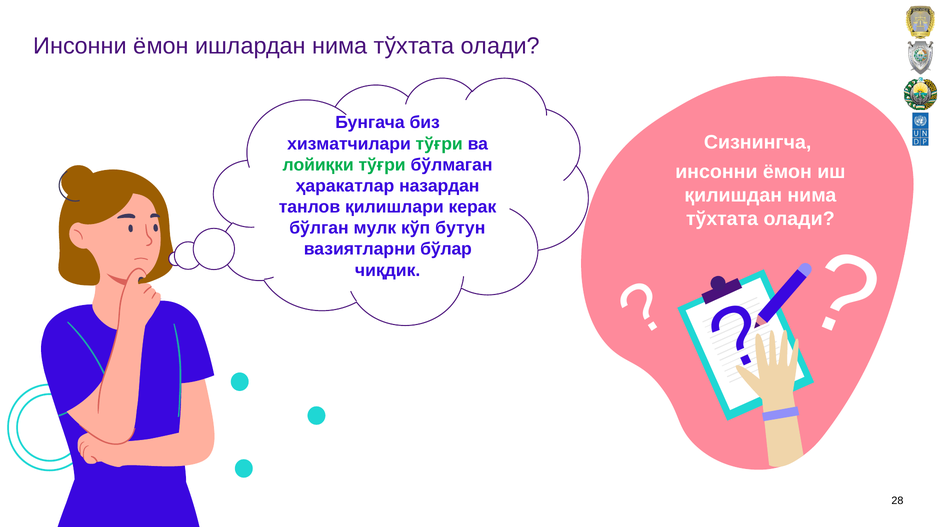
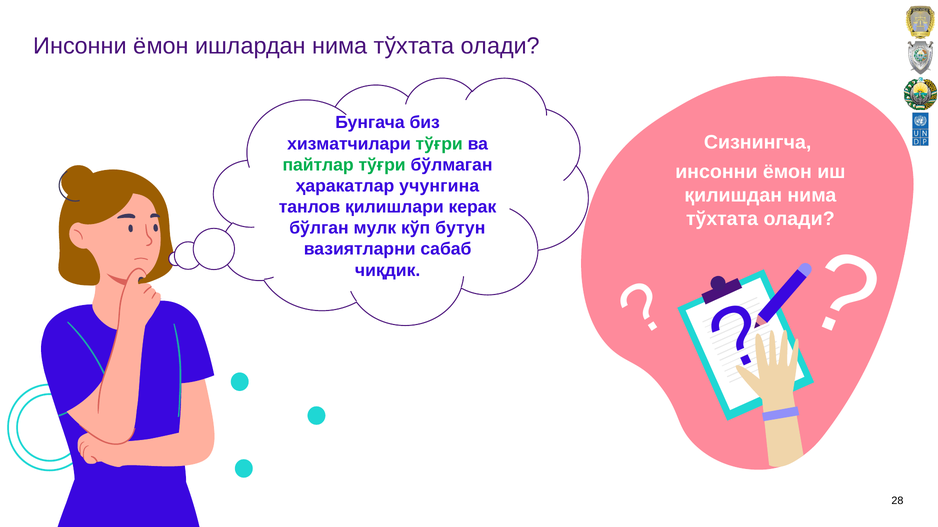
лойиқки: лойиқки -> пайтлар
назардан: назардан -> учунгина
бўлар: бўлар -> сабаб
